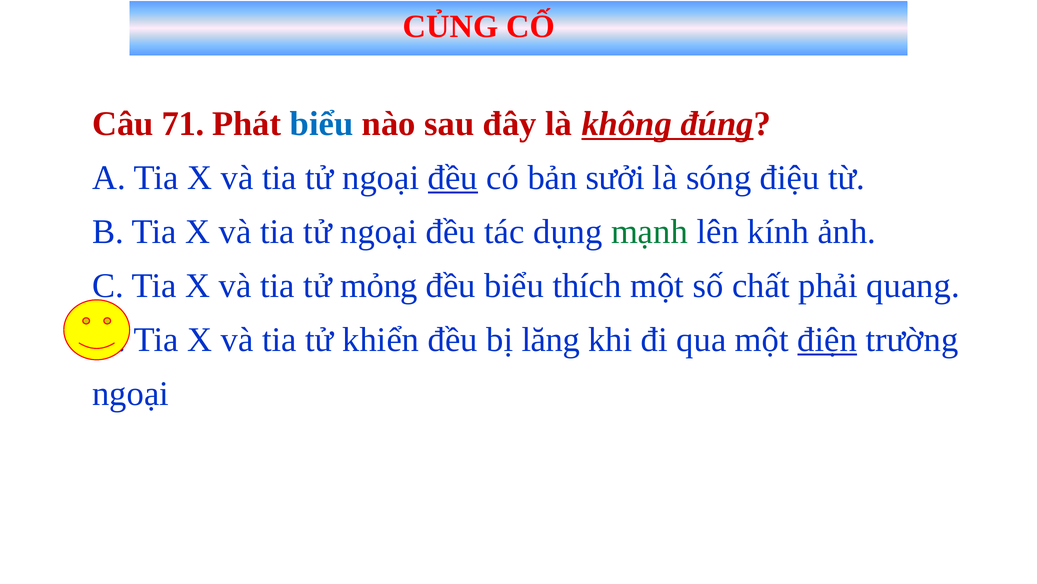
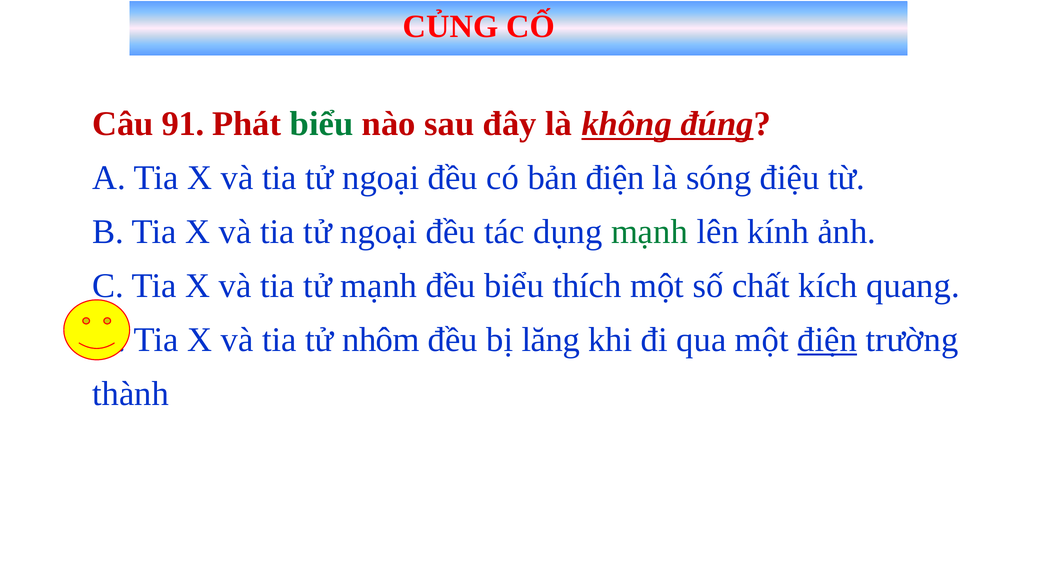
71: 71 -> 91
biểu at (322, 124) colour: blue -> green
đều at (453, 178) underline: present -> none
bản sưởi: sưởi -> điện
tử mỏng: mỏng -> mạnh
phải: phải -> kích
khiển: khiển -> nhôm
ngoại at (131, 393): ngoại -> thành
